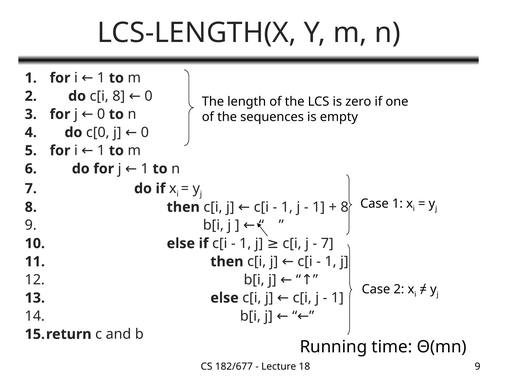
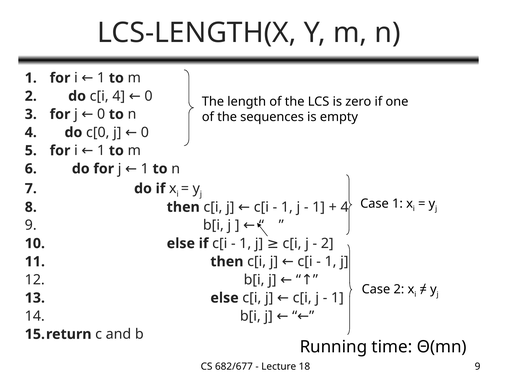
c[i 8: 8 -> 4
8 at (345, 207): 8 -> 4
7 at (327, 244): 7 -> 2
182/677: 182/677 -> 682/677
